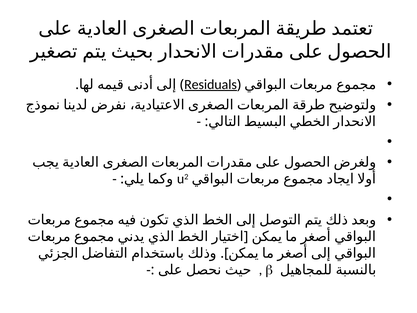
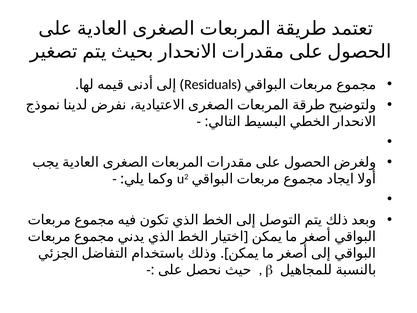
Residuals underline: present -> none
